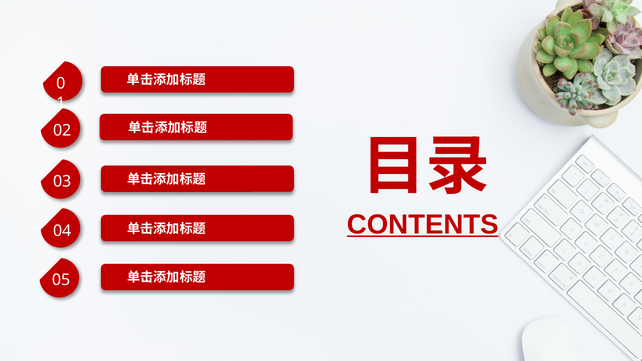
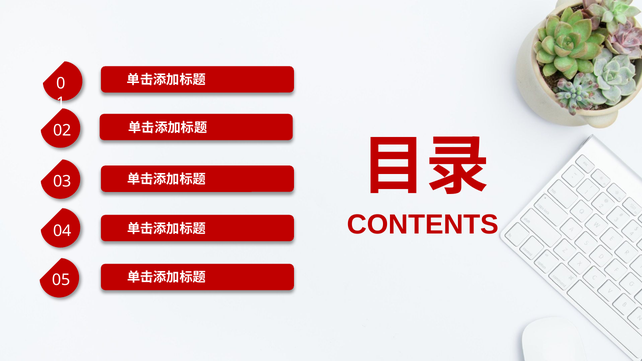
CONTENTS underline: present -> none
